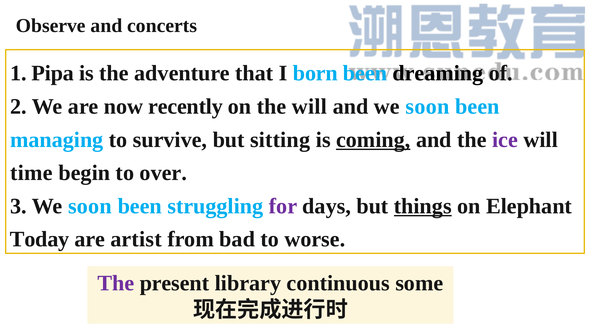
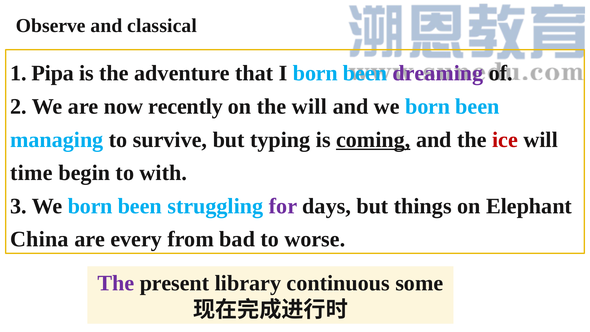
concerts: concerts -> classical
dreaming colour: black -> purple
and we soon: soon -> born
sitting: sitting -> typing
ice colour: purple -> red
over: over -> with
3 We soon: soon -> born
things underline: present -> none
Today: Today -> China
artist: artist -> every
